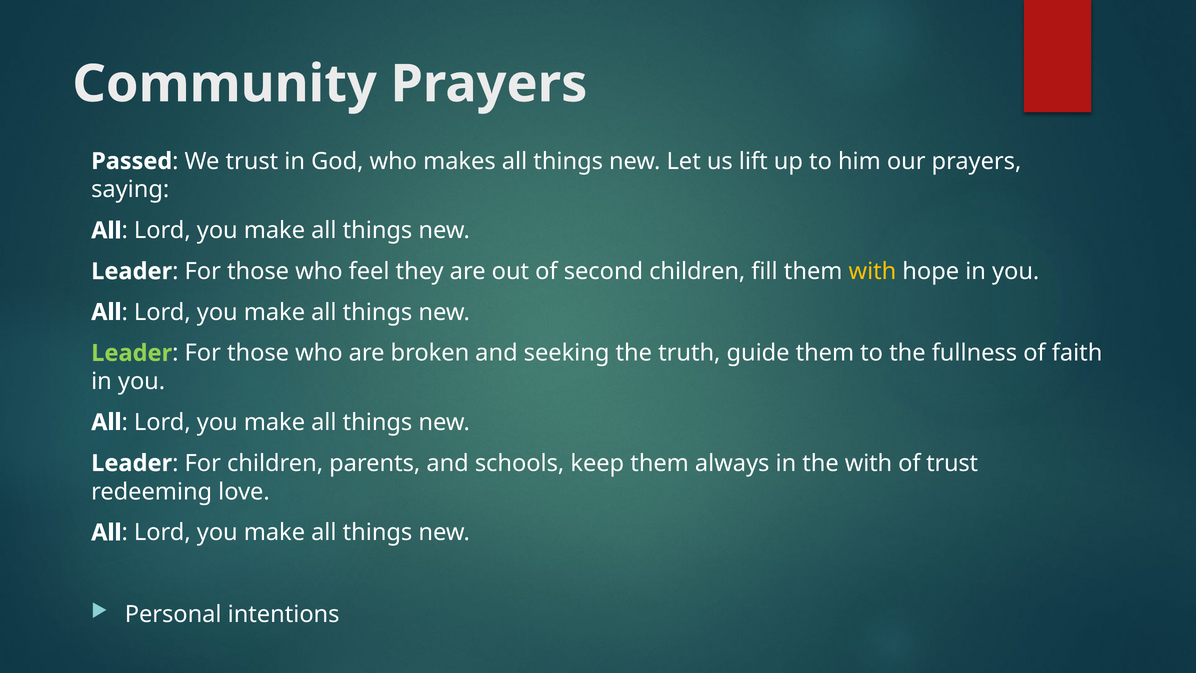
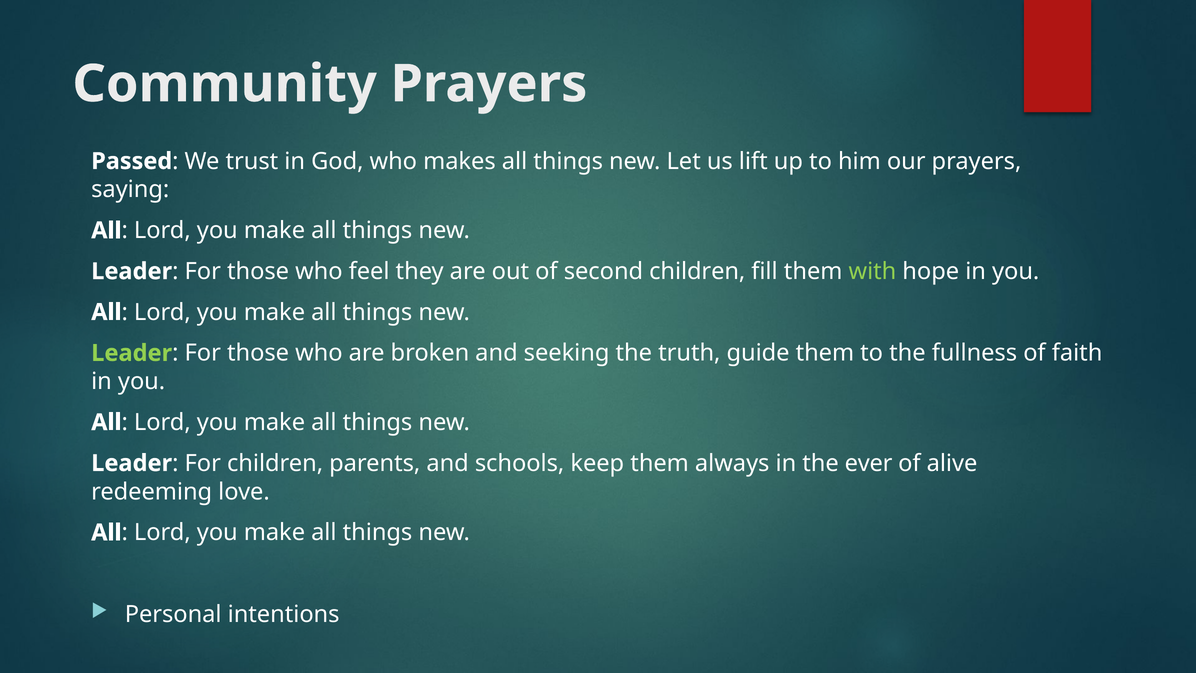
with at (872, 271) colour: yellow -> light green
the with: with -> ever
of trust: trust -> alive
